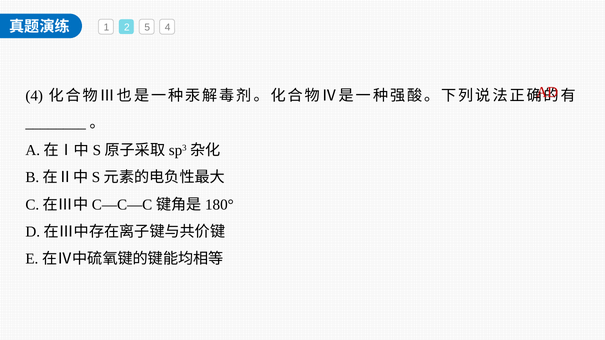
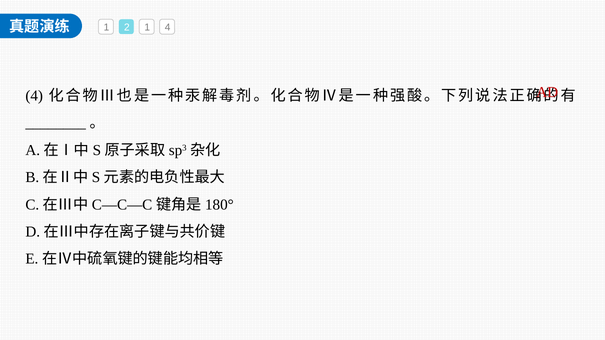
2 5: 5 -> 1
